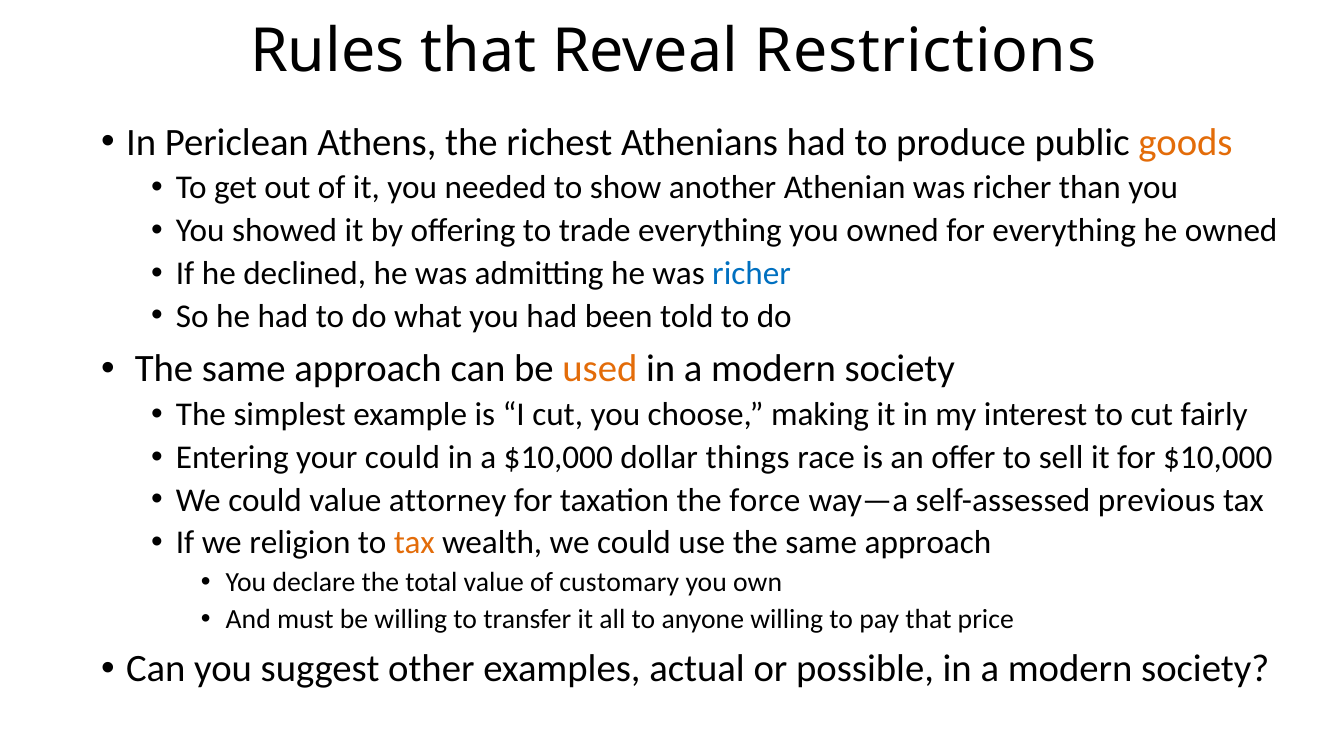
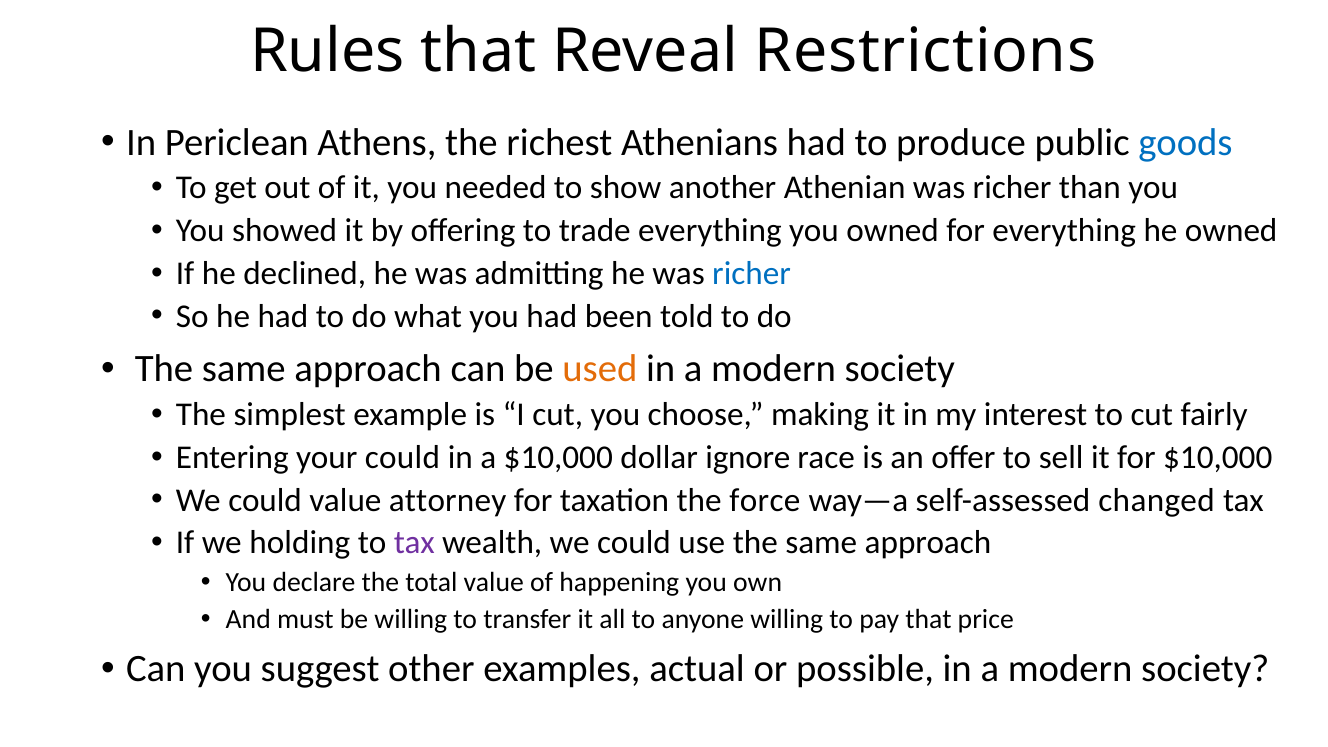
goods colour: orange -> blue
things: things -> ignore
previous: previous -> changed
religion: religion -> holding
tax at (414, 543) colour: orange -> purple
customary: customary -> happening
